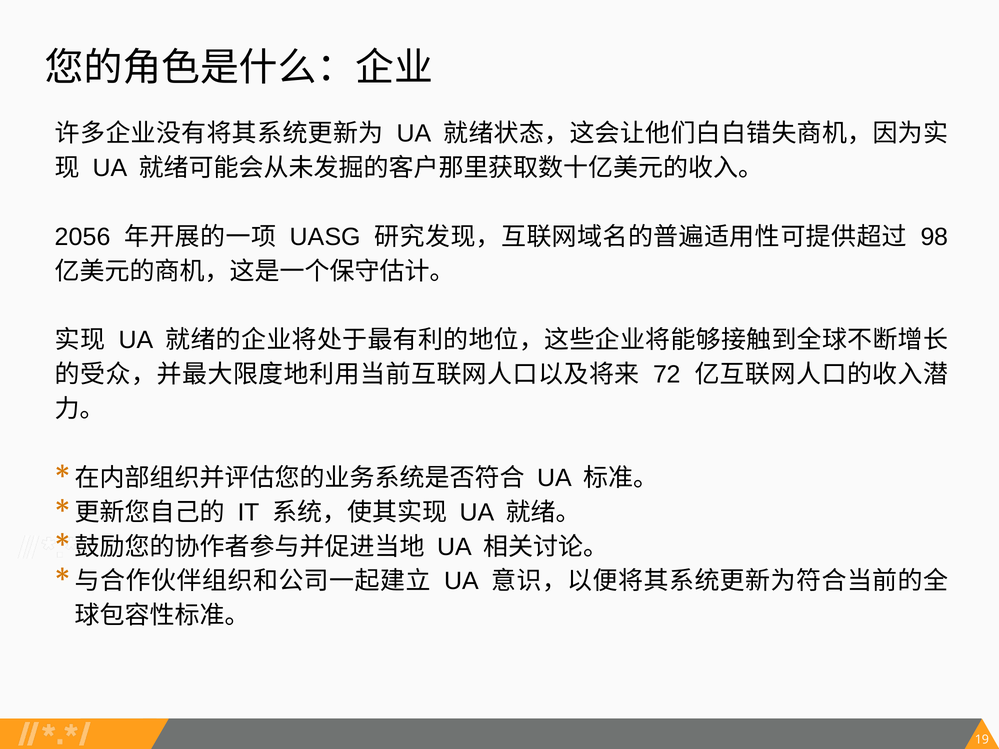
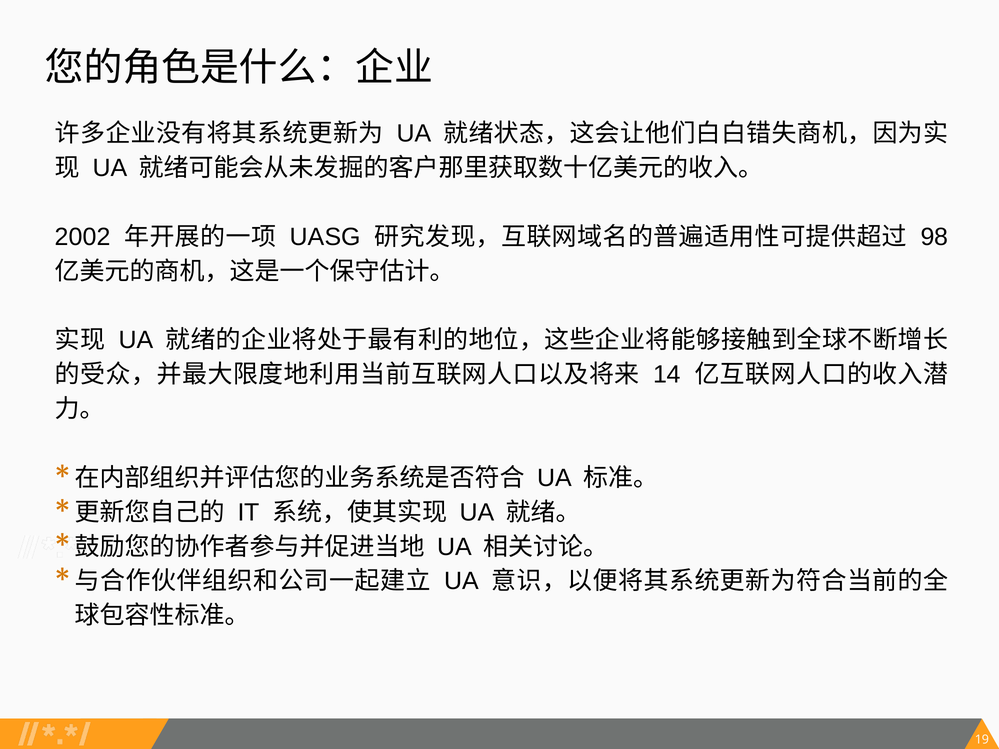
2056: 2056 -> 2002
72: 72 -> 14
